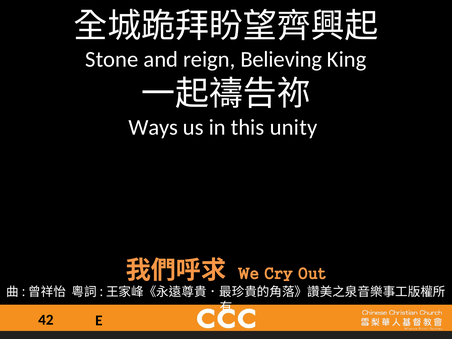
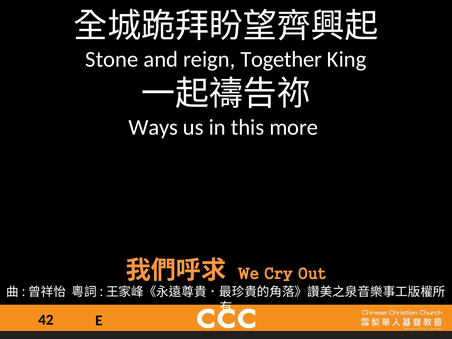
Believing: Believing -> Together
unity: unity -> more
